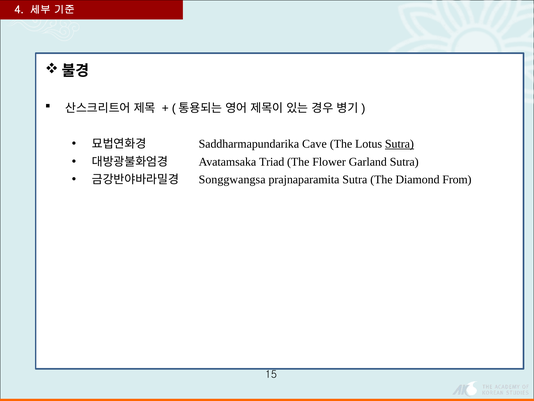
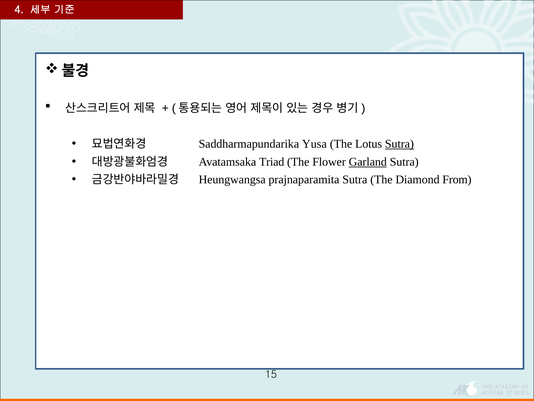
Cave: Cave -> Yusa
Garland underline: none -> present
Songgwangsa: Songgwangsa -> Heungwangsa
